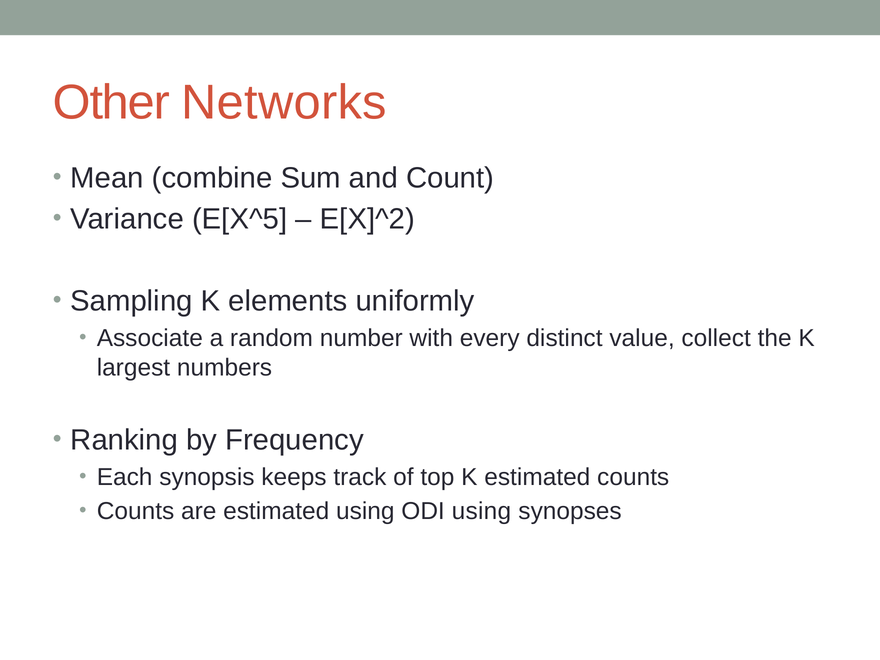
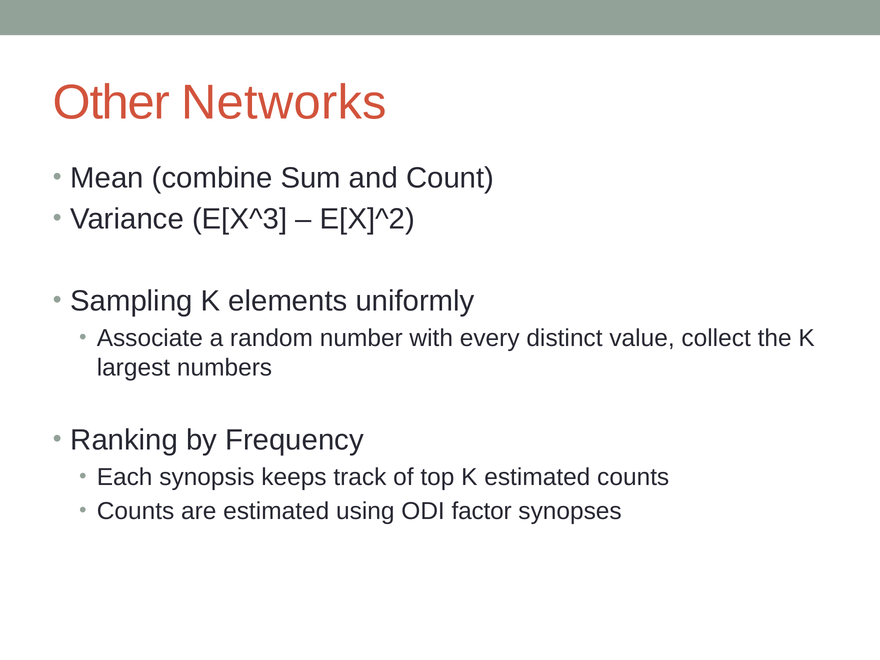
E[X^5: E[X^5 -> E[X^3
ODI using: using -> factor
